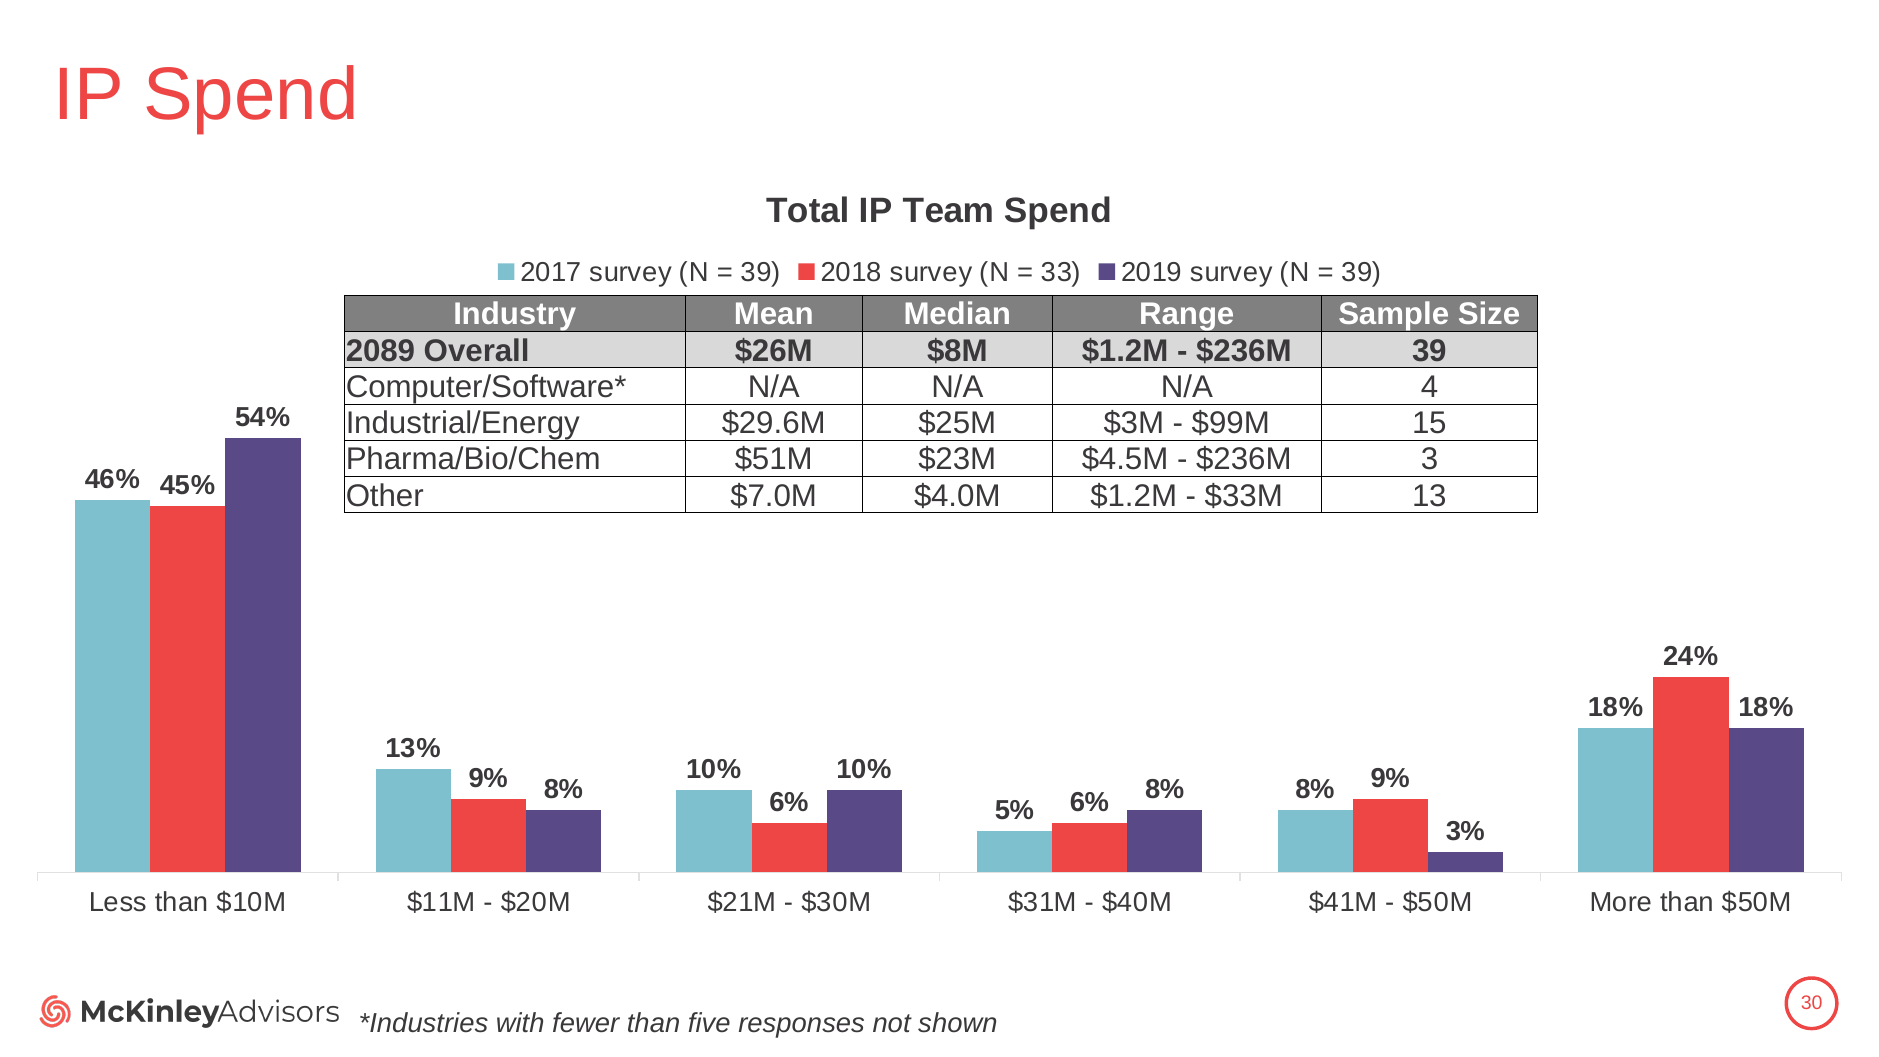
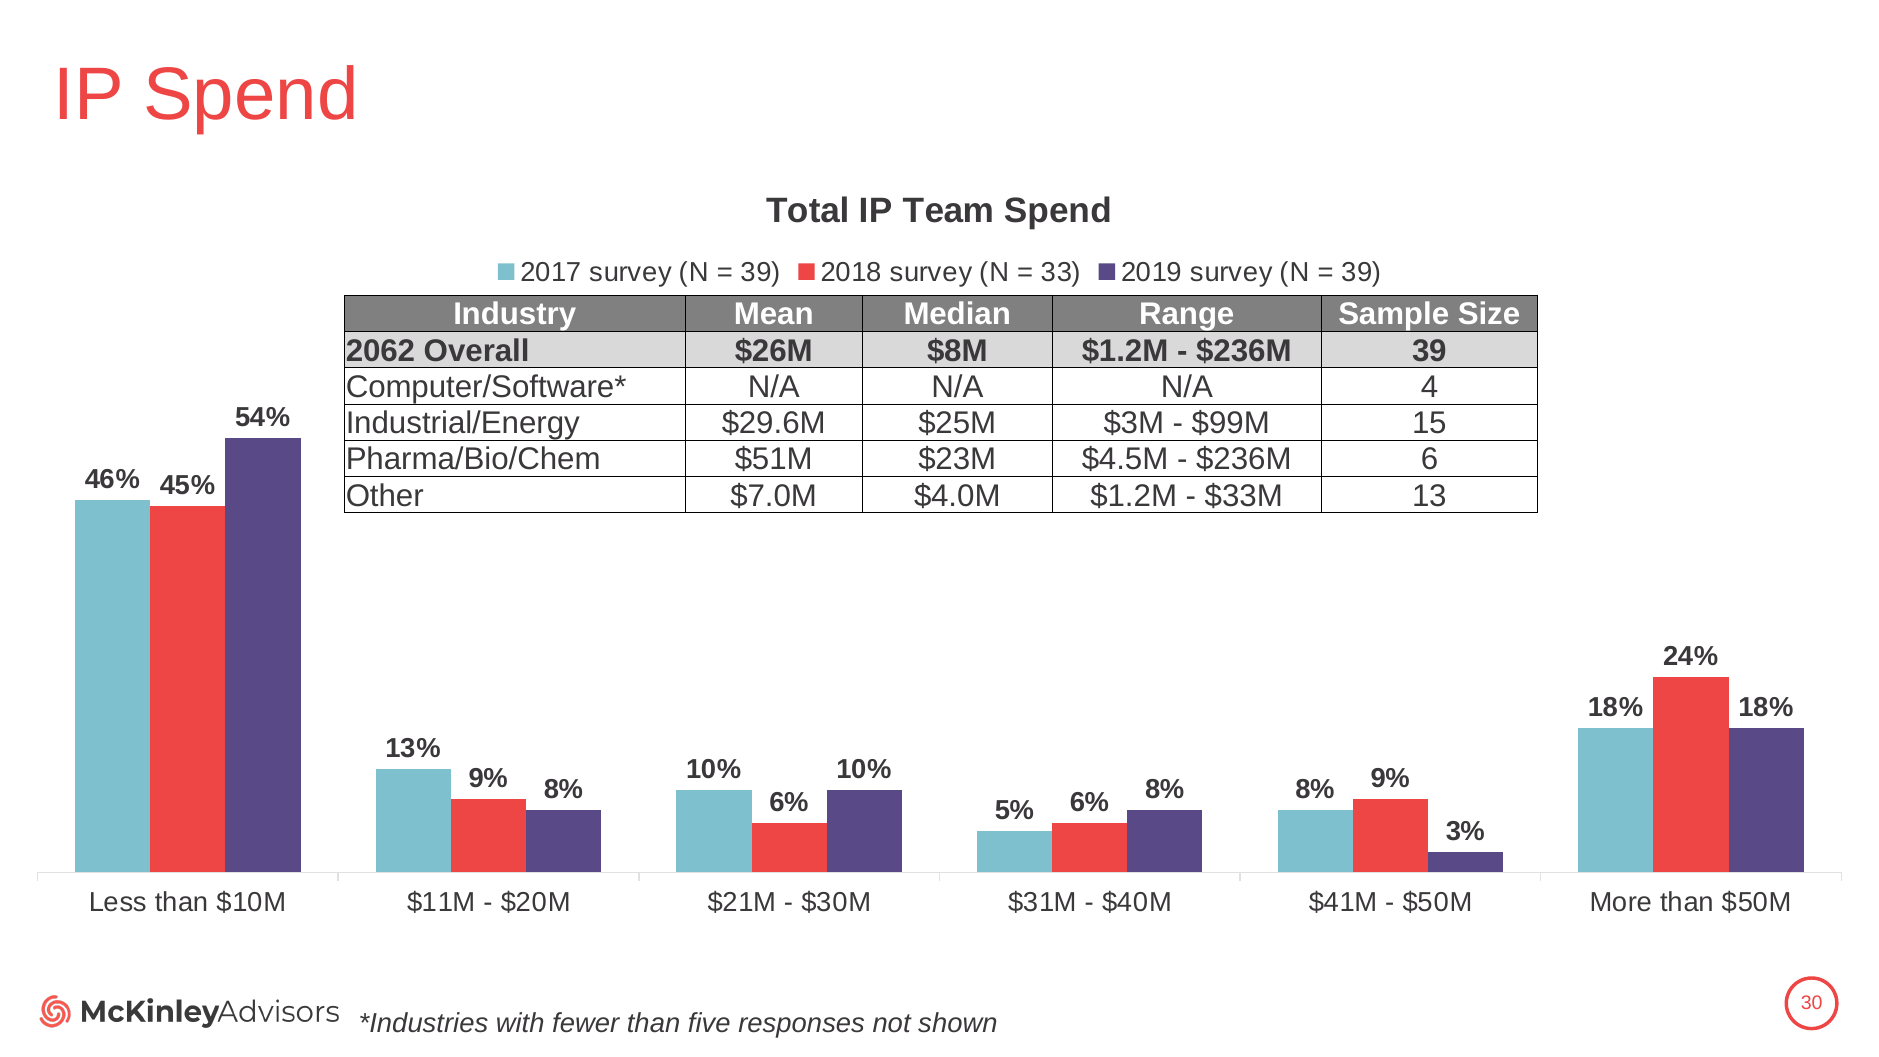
2089: 2089 -> 2062
3: 3 -> 6
